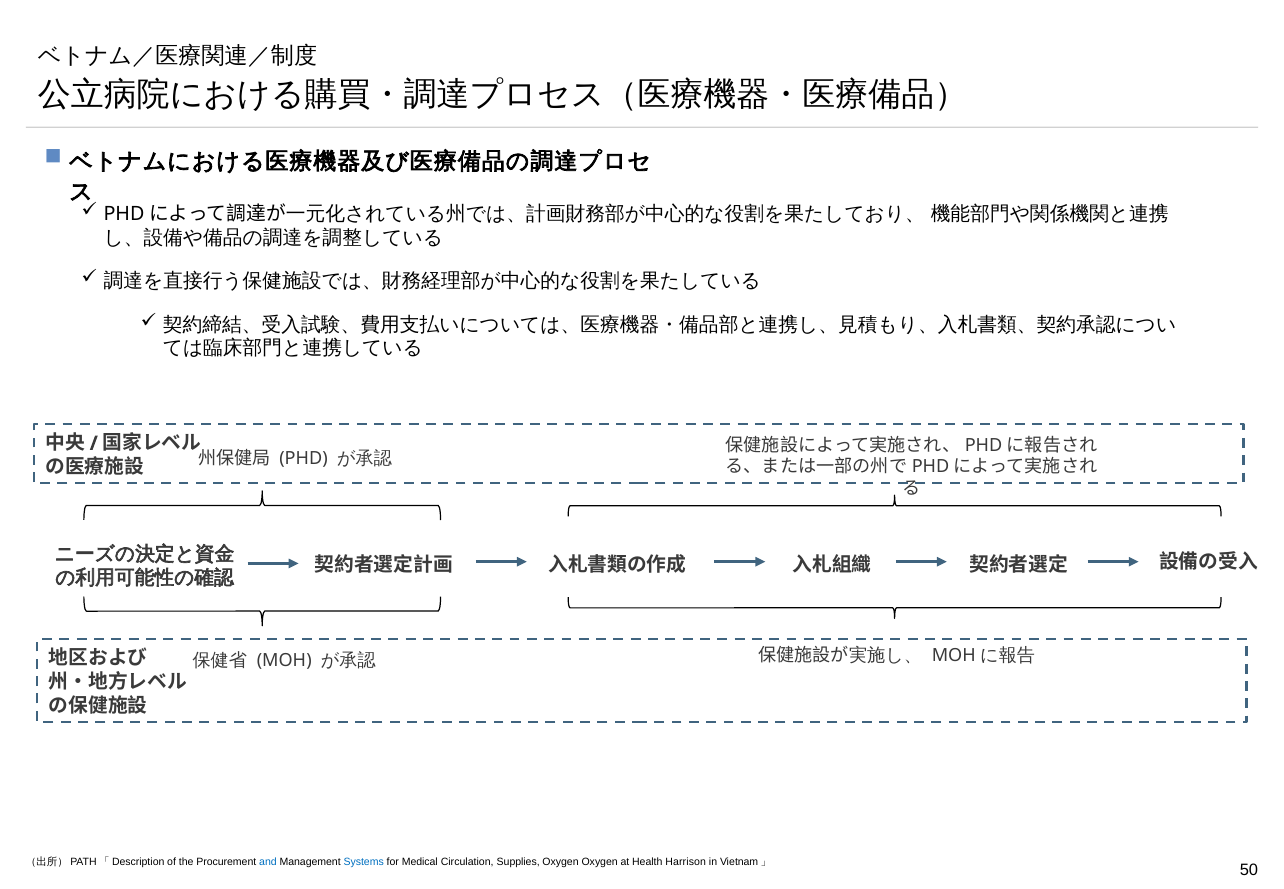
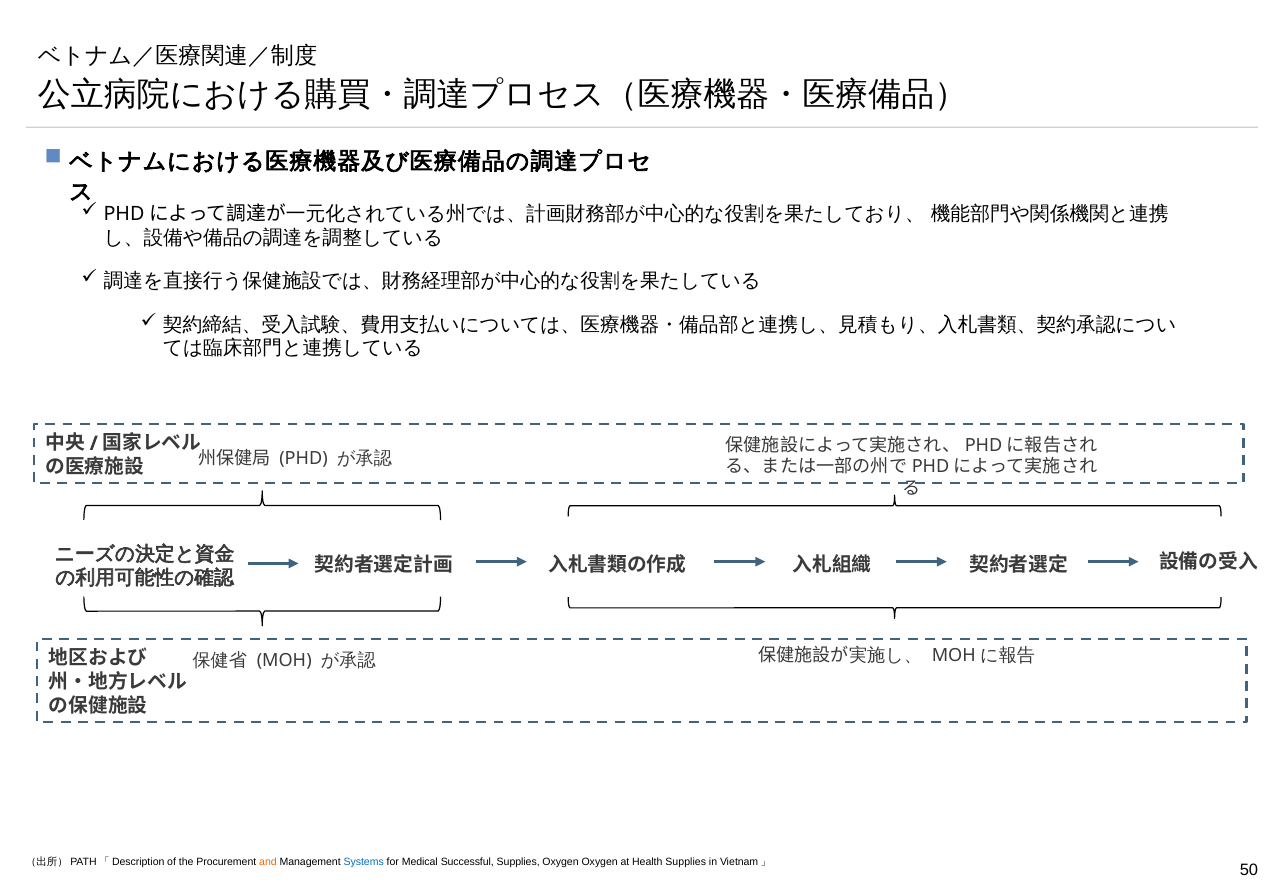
and colour: blue -> orange
Circulation: Circulation -> Successful
Health Harrison: Harrison -> Supplies
